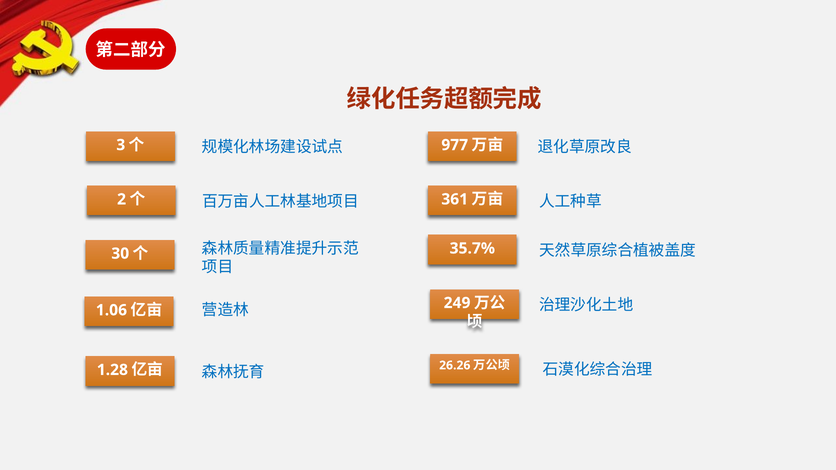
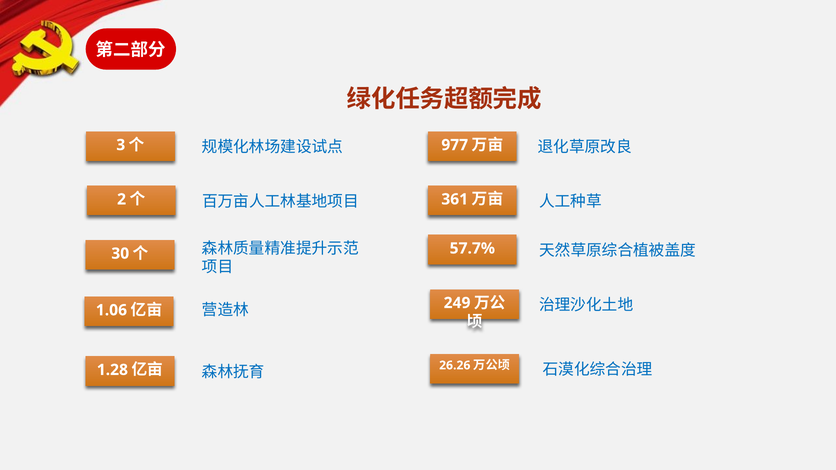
35.7%: 35.7% -> 57.7%
